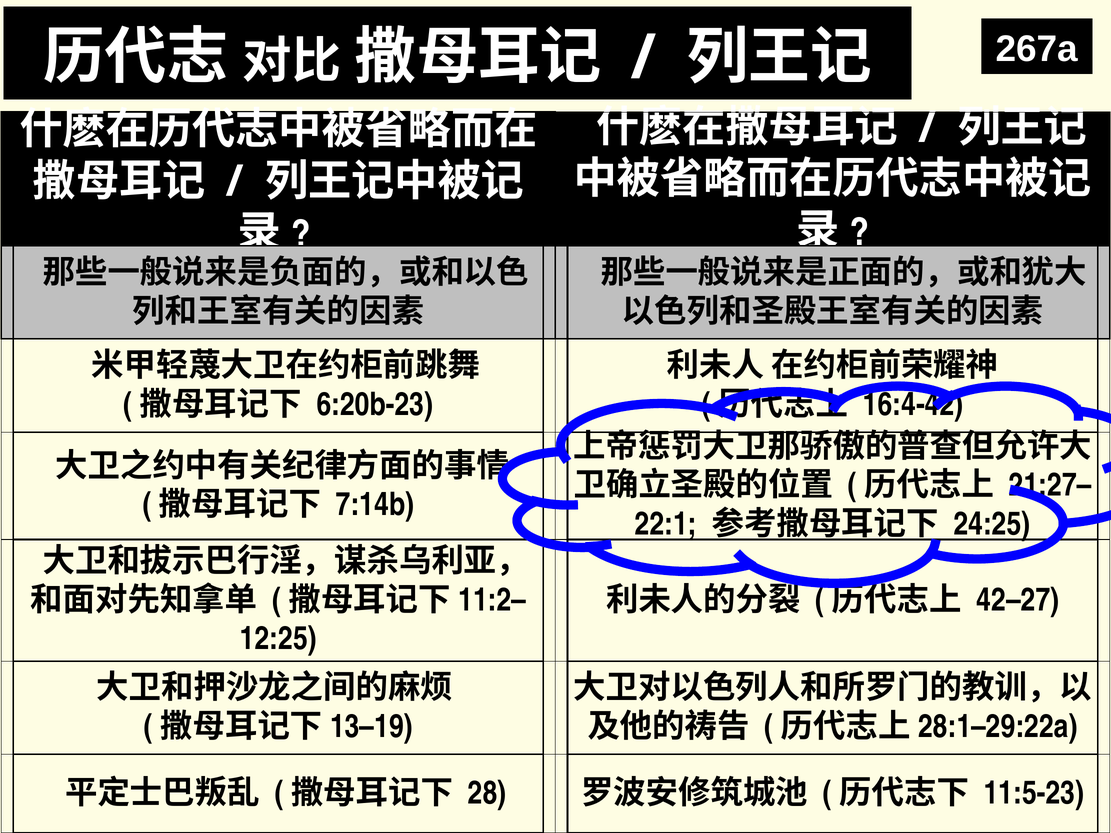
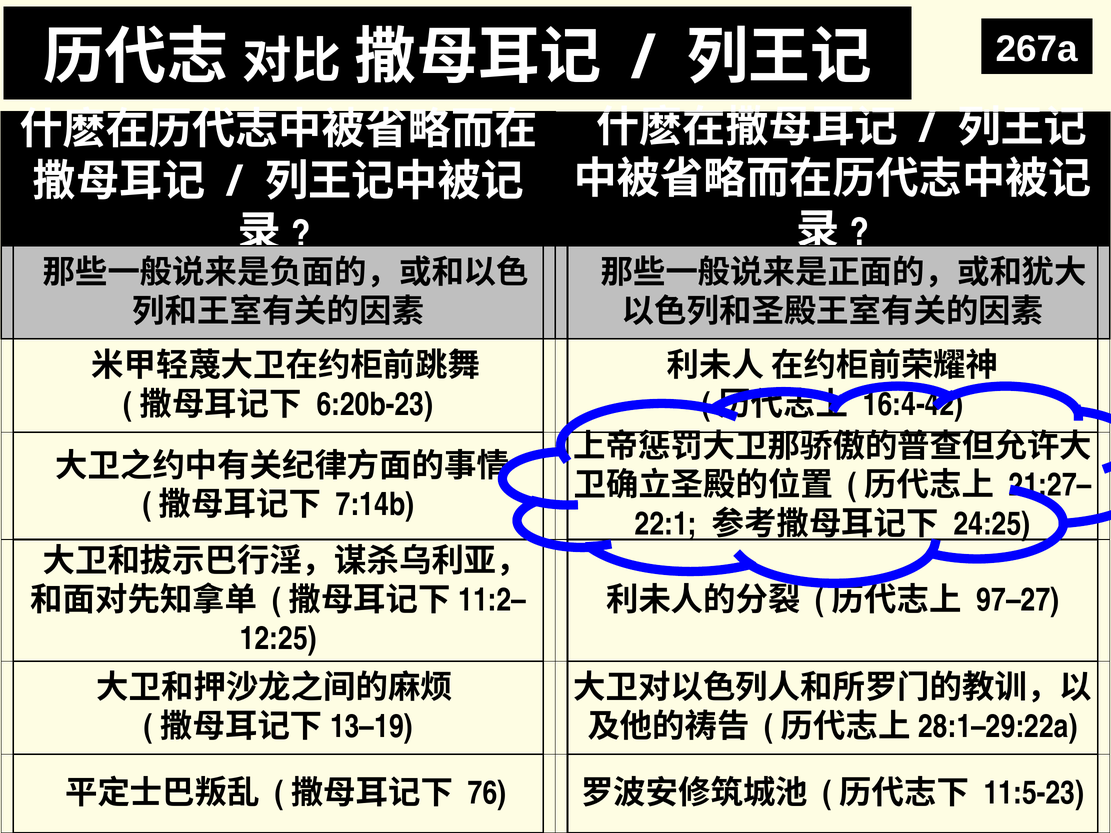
42–27: 42–27 -> 97–27
28: 28 -> 76
